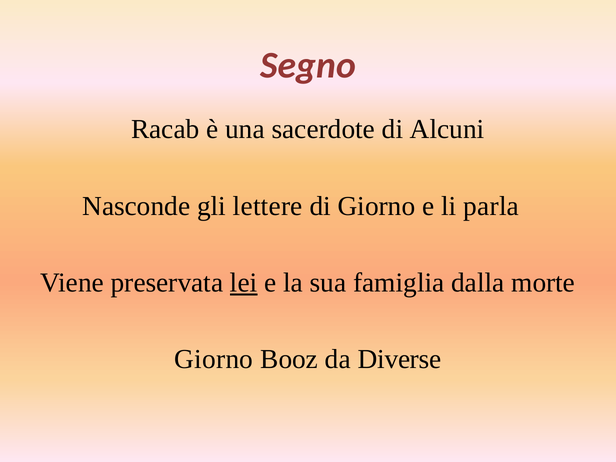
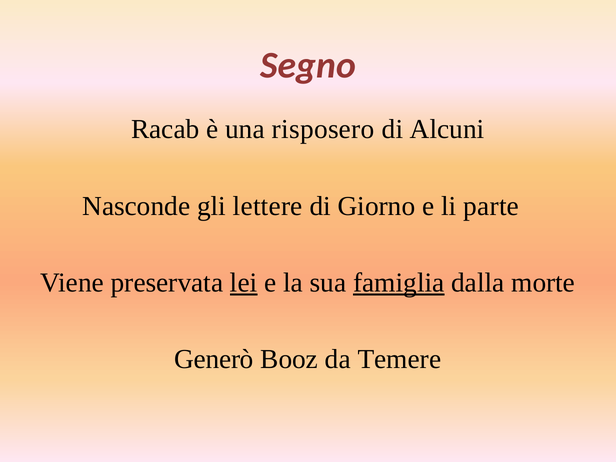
sacerdote: sacerdote -> risposero
parla: parla -> parte
famiglia underline: none -> present
Giorno at (214, 359): Giorno -> Generò
Diverse: Diverse -> Temere
